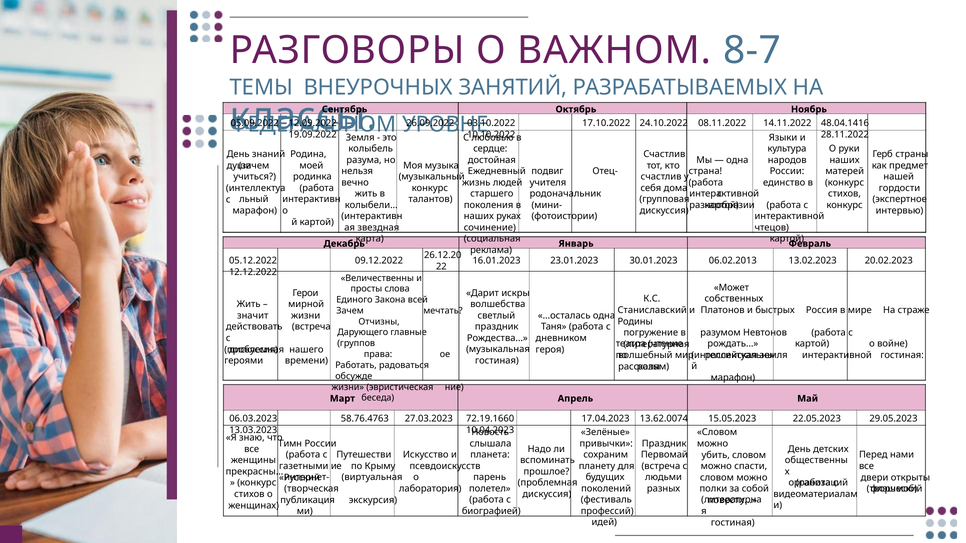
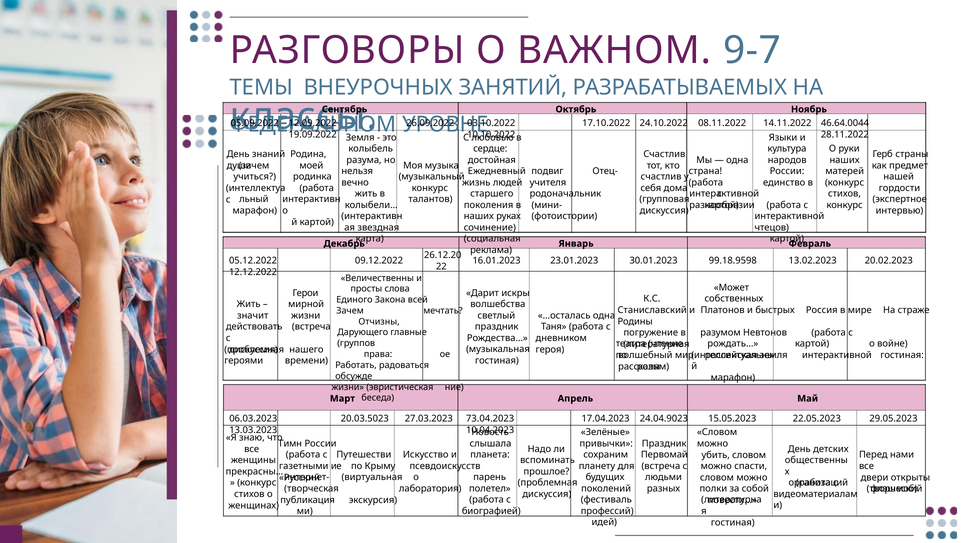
8-7: 8-7 -> 9-7
48.04.1416: 48.04.1416 -> 46.64.0044
06.02.2013: 06.02.2013 -> 99.18.9598
58.76.4763: 58.76.4763 -> 20.03.5023
72.19.1660: 72.19.1660 -> 73.04.2023
13.62.0074: 13.62.0074 -> 24.04.9023
